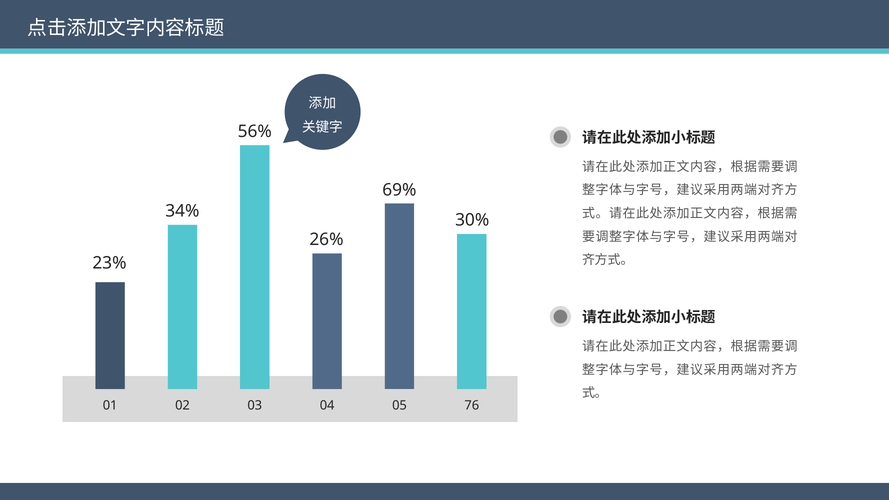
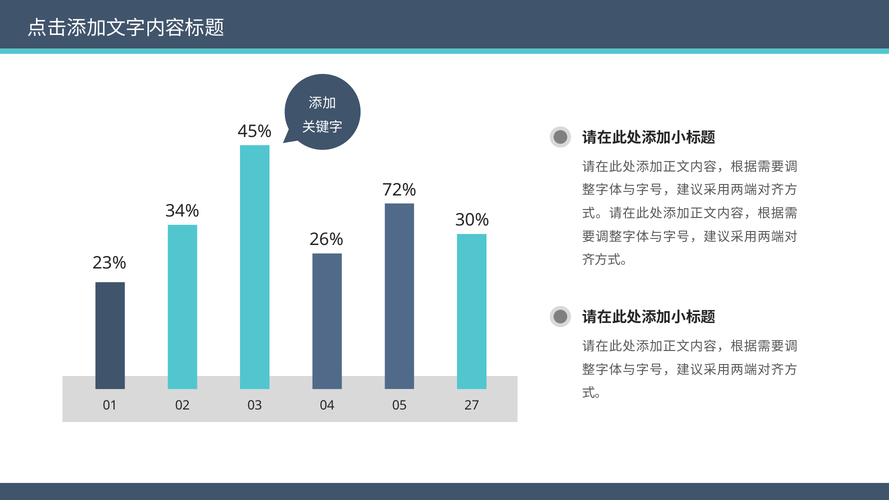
56%: 56% -> 45%
69%: 69% -> 72%
76: 76 -> 27
